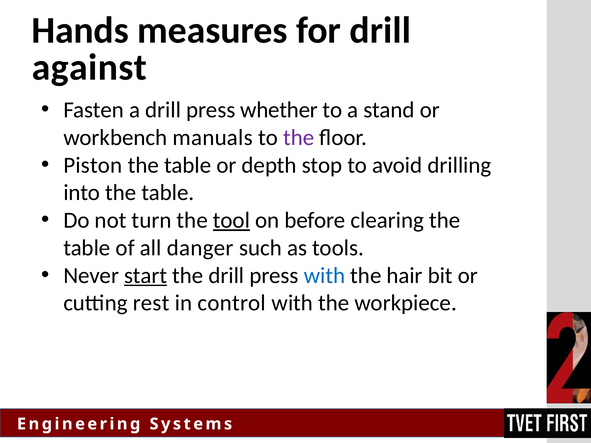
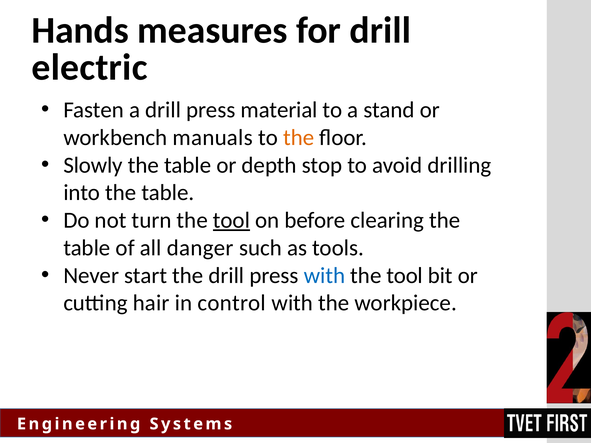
against: against -> electric
whether: whether -> material
the at (299, 138) colour: purple -> orange
Piston: Piston -> Slowly
start underline: present -> none
hair at (405, 276): hair -> tool
rest: rest -> hair
